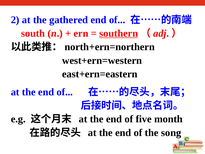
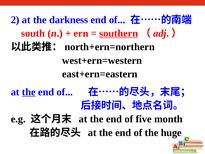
gathered: gathered -> darkness
the at (29, 92) underline: none -> present
song: song -> huge
